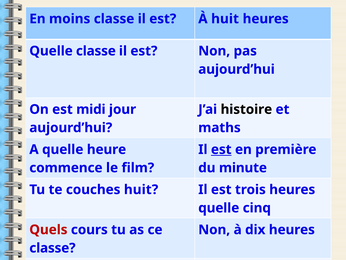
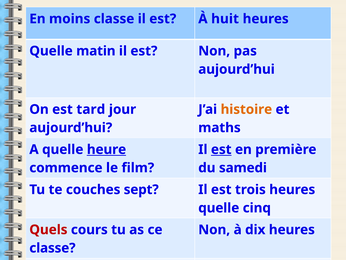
Quelle classe: classe -> matin
midi: midi -> tard
histoire colour: black -> orange
heure underline: none -> present
minute: minute -> samedi
couches huit: huit -> sept
